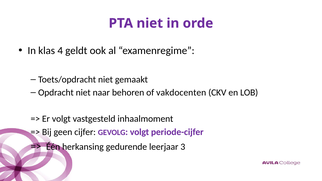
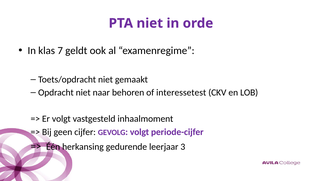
4: 4 -> 7
vakdocenten: vakdocenten -> interessetest
